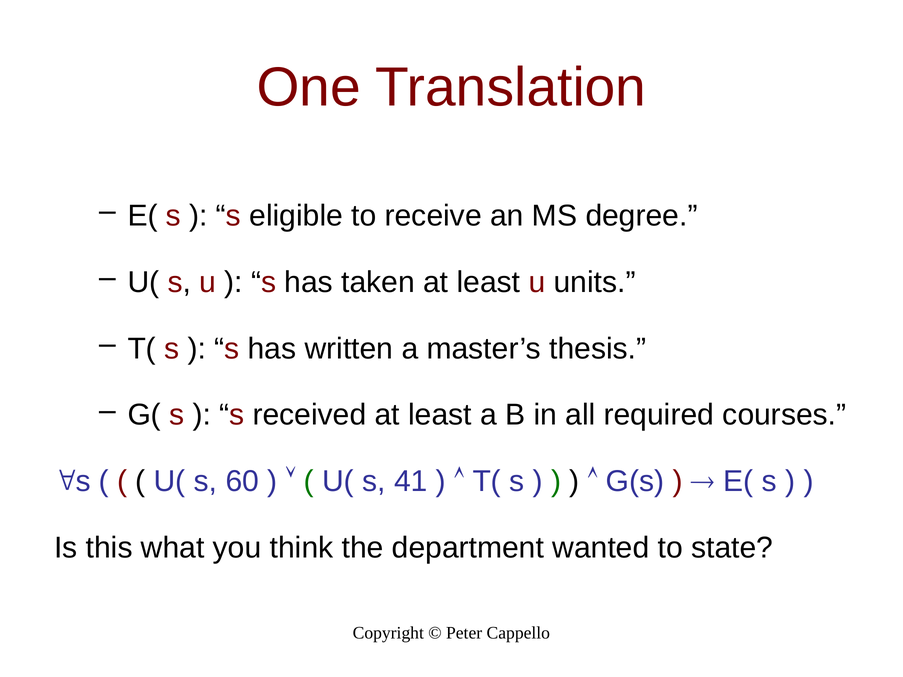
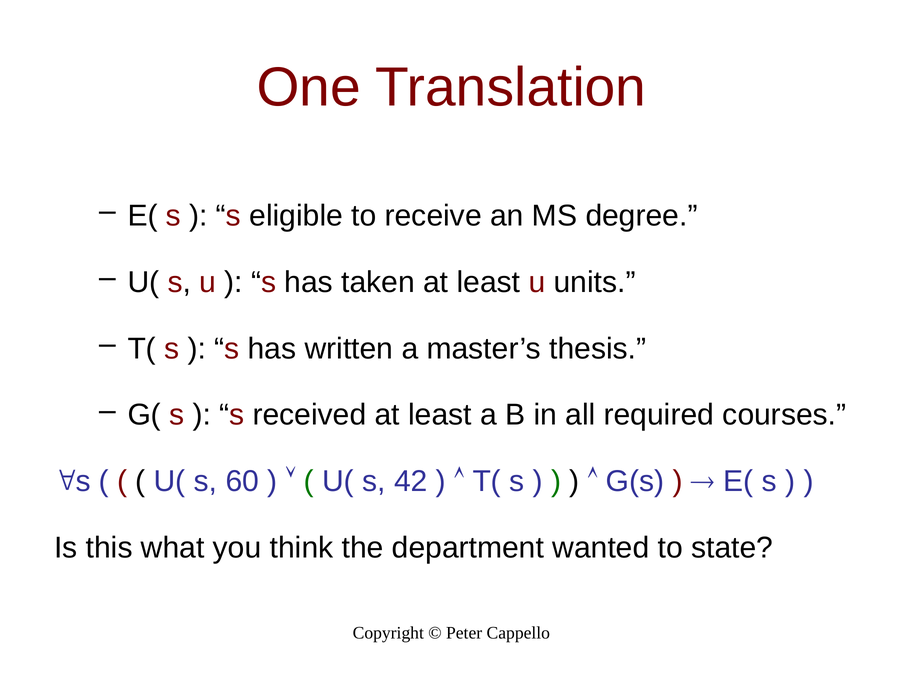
41: 41 -> 42
